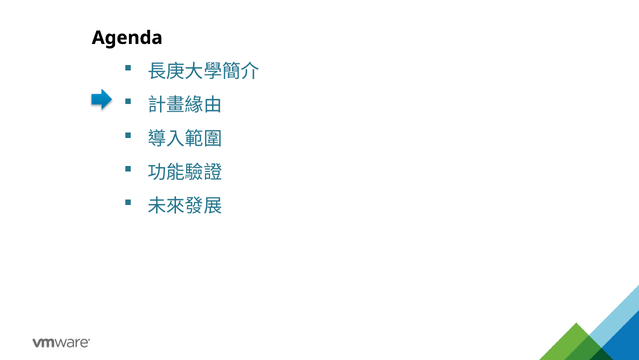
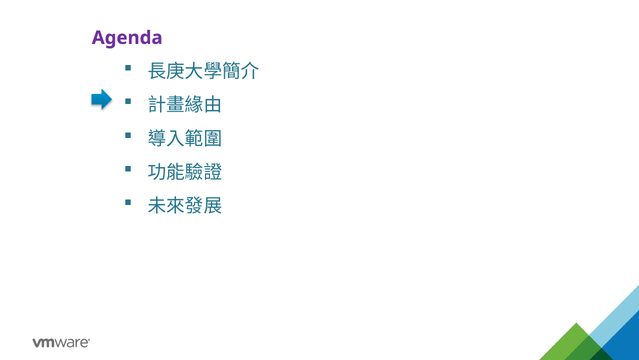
Agenda colour: black -> purple
